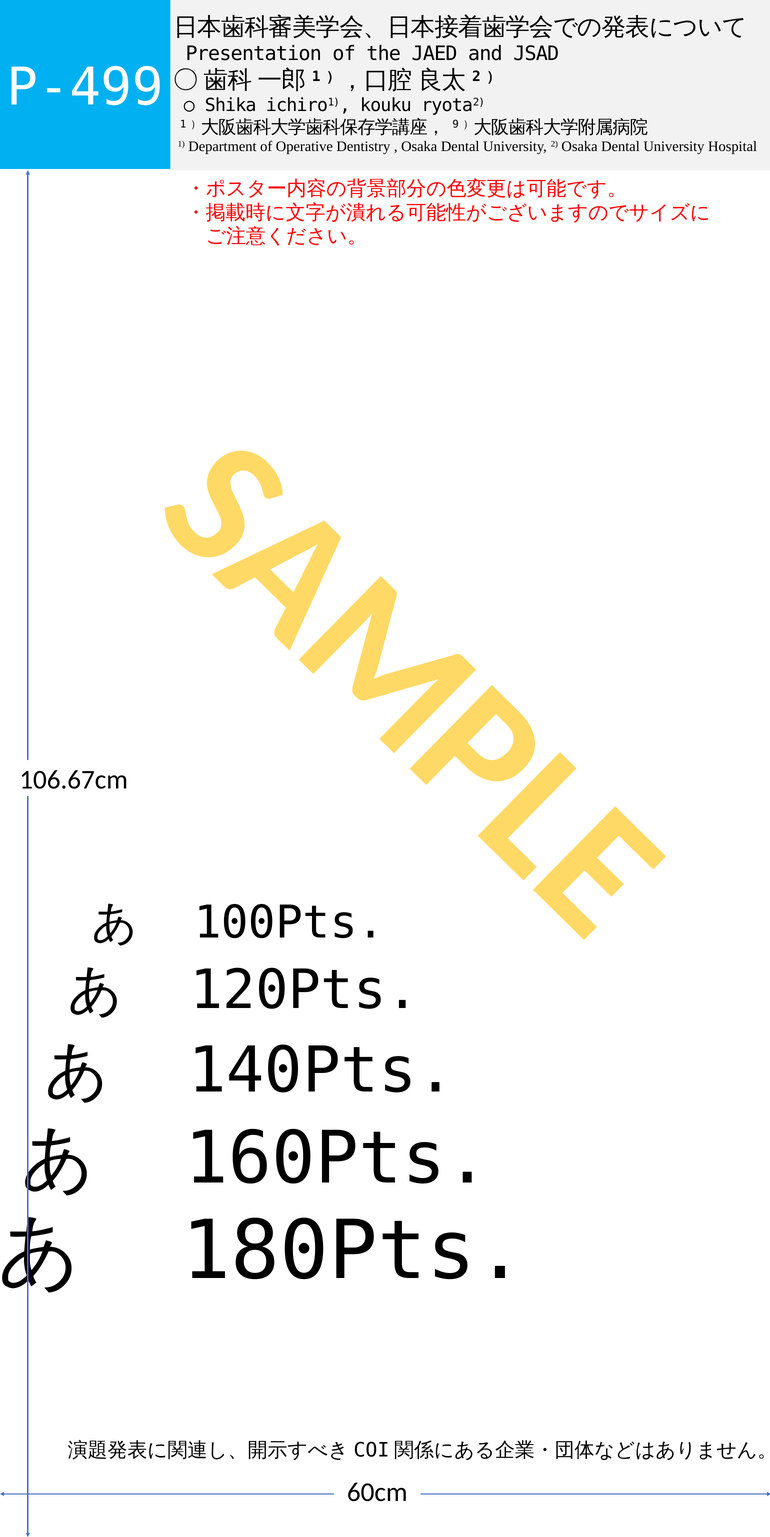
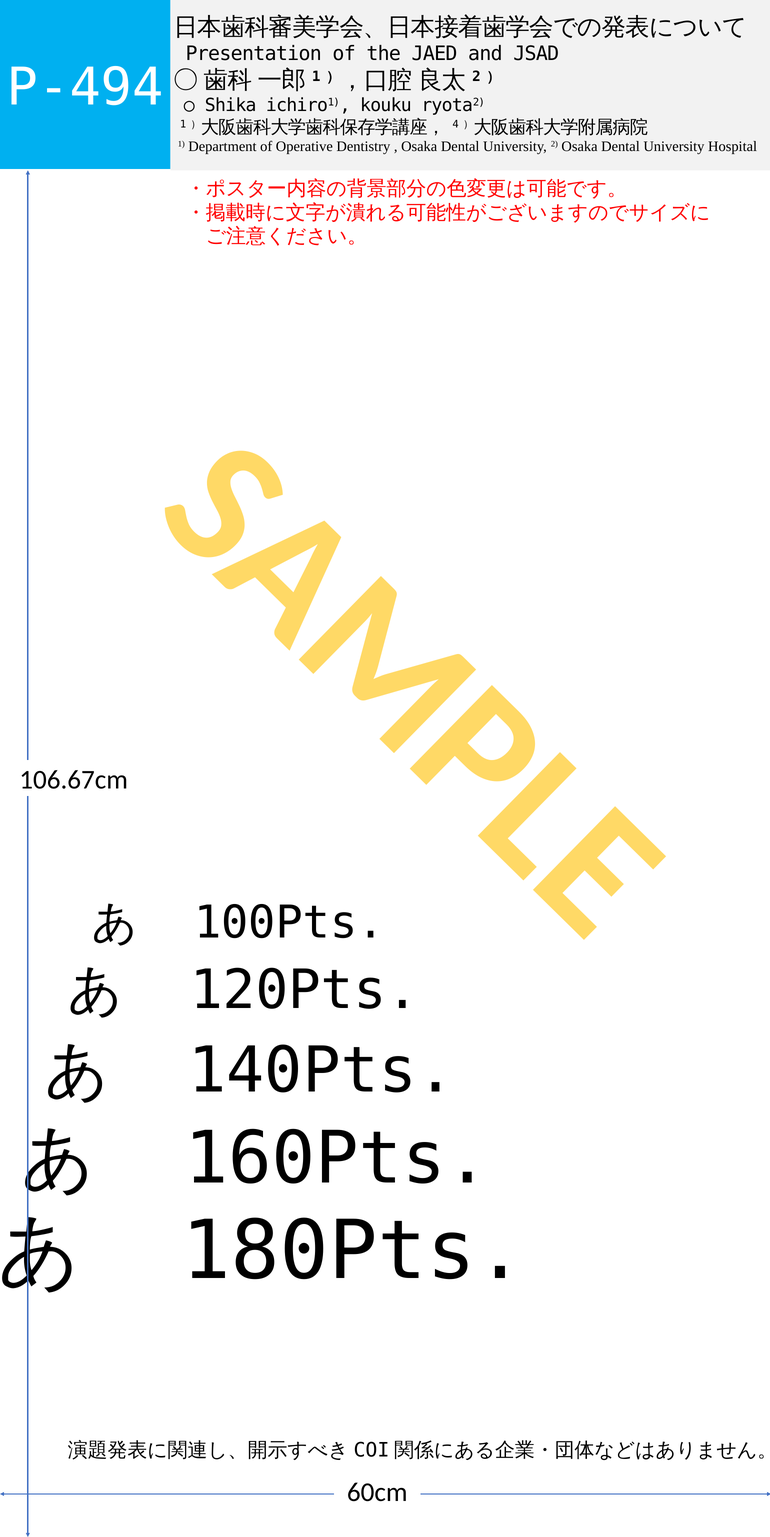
P-499: P-499 -> P-494
9: 9 -> 4
